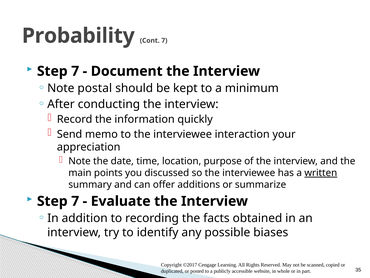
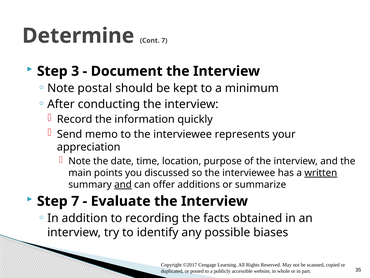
Probability: Probability -> Determine
7 at (75, 71): 7 -> 3
interaction: interaction -> represents
and at (123, 184) underline: none -> present
